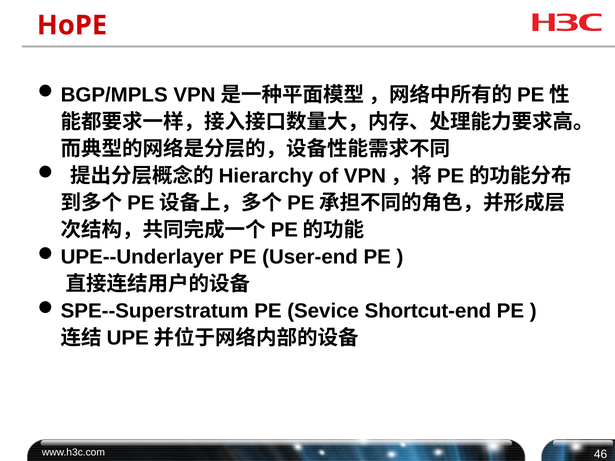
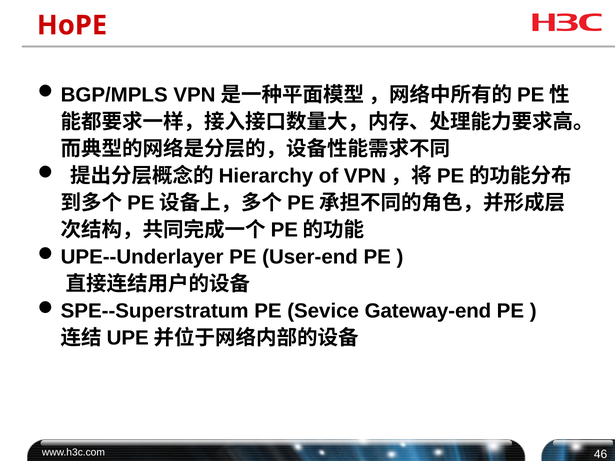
Shortcut-end: Shortcut-end -> Gateway-end
